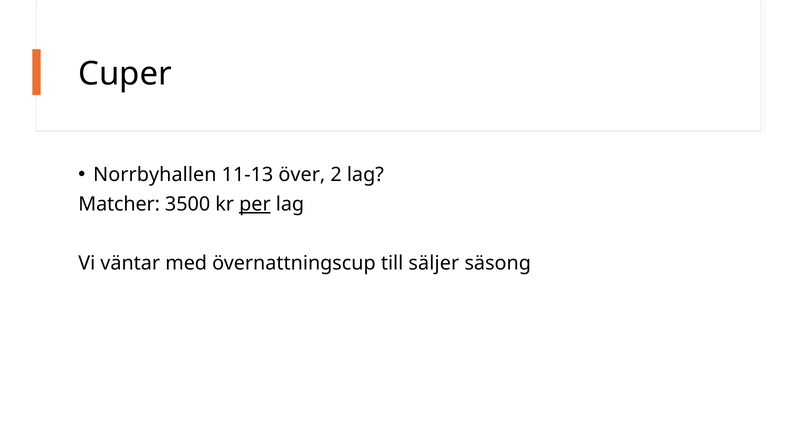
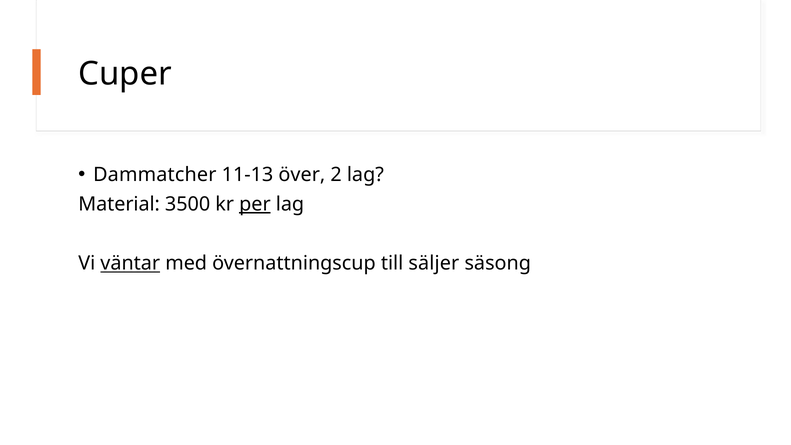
Norrbyhallen: Norrbyhallen -> Dammatcher
Matcher: Matcher -> Material
väntar underline: none -> present
